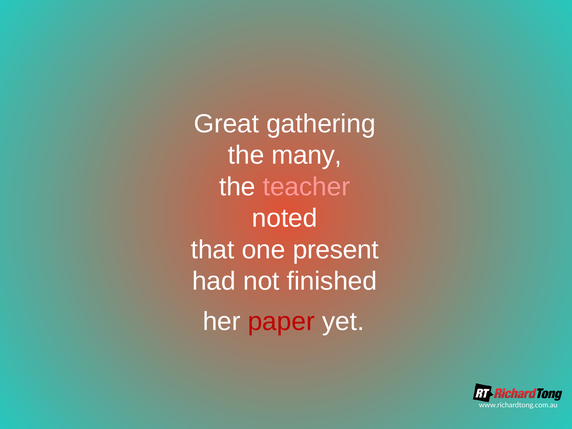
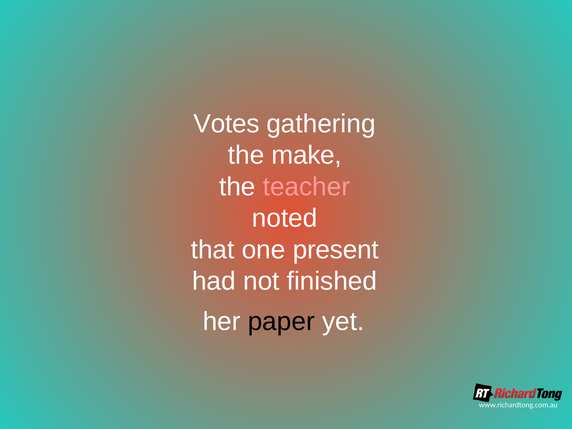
Great: Great -> Votes
many: many -> make
paper colour: red -> black
